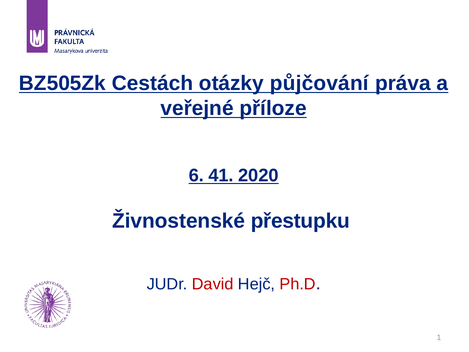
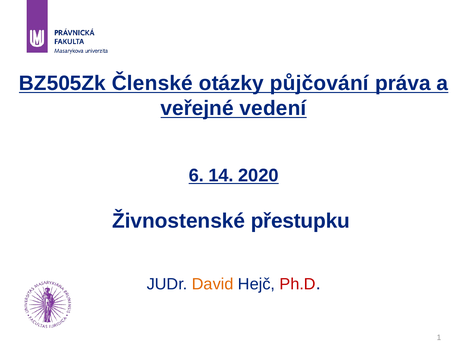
Cestách: Cestách -> Členské
příloze: příloze -> vedení
41: 41 -> 14
David colour: red -> orange
